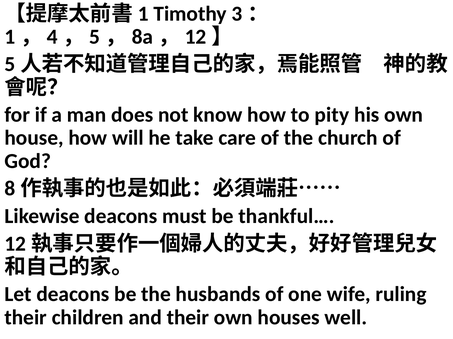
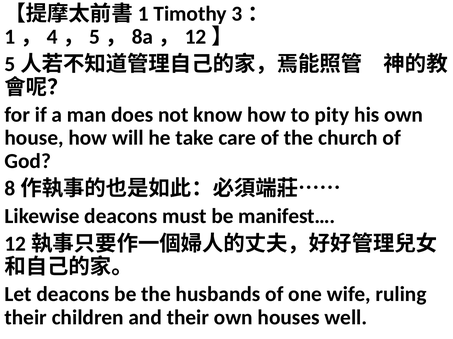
thankful…: thankful… -> manifest…
